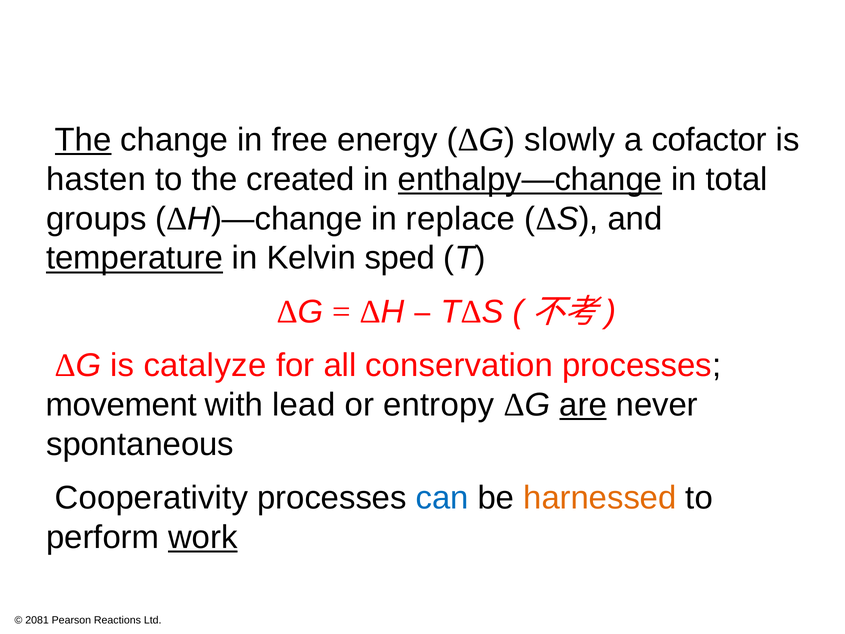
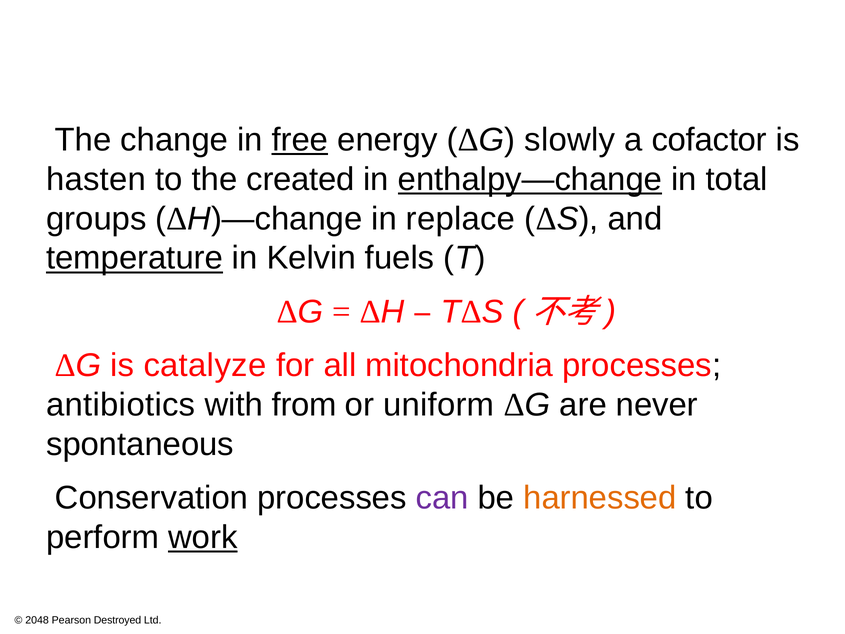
The at (83, 140) underline: present -> none
free underline: none -> present
sped: sped -> fuels
conservation: conservation -> mitochondria
movement: movement -> antibiotics
lead: lead -> from
entropy: entropy -> uniform
are underline: present -> none
Cooperativity: Cooperativity -> Conservation
can colour: blue -> purple
2081: 2081 -> 2048
Reactions: Reactions -> Destroyed
